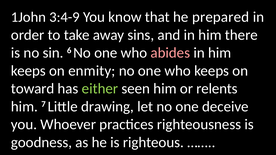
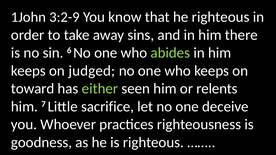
3:4-9: 3:4-9 -> 3:2-9
he prepared: prepared -> righteous
abides colour: pink -> light green
enmity: enmity -> judged
drawing: drawing -> sacrifice
